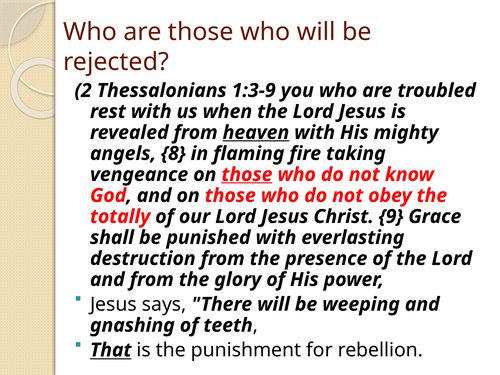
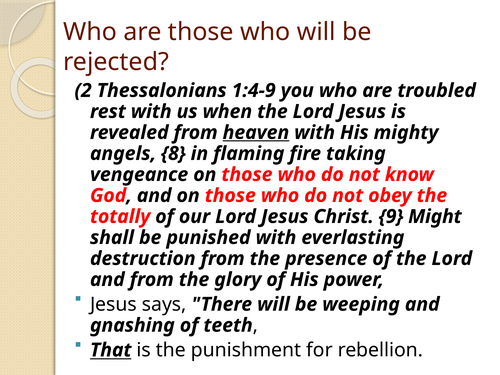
1:3-9: 1:3-9 -> 1:4-9
those at (247, 175) underline: present -> none
Grace: Grace -> Might
